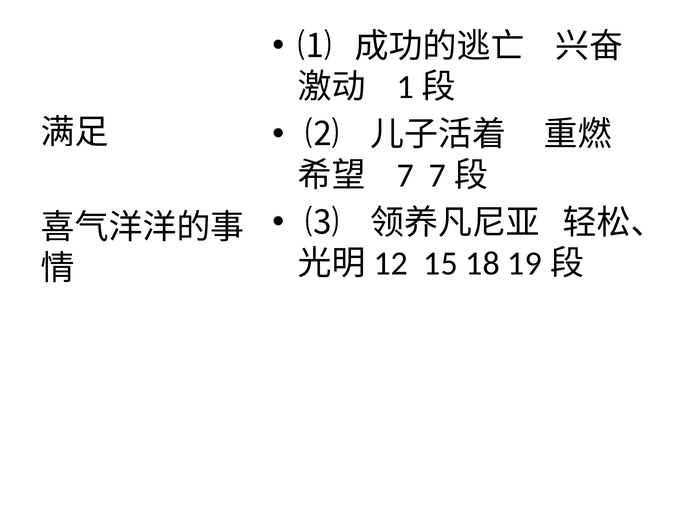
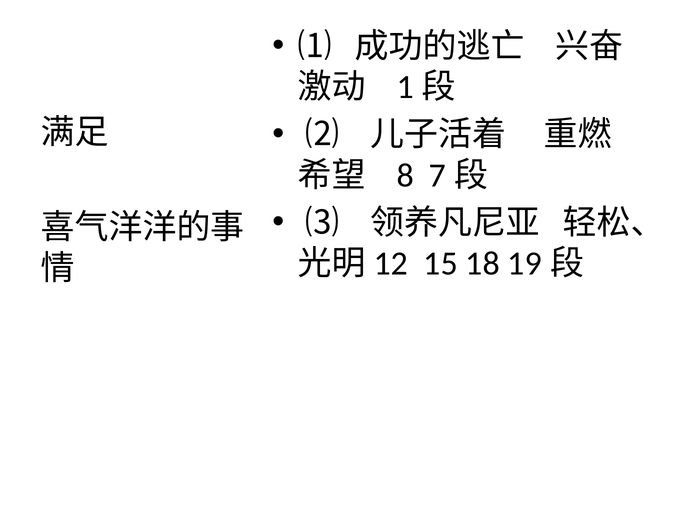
7: 7 -> 8
